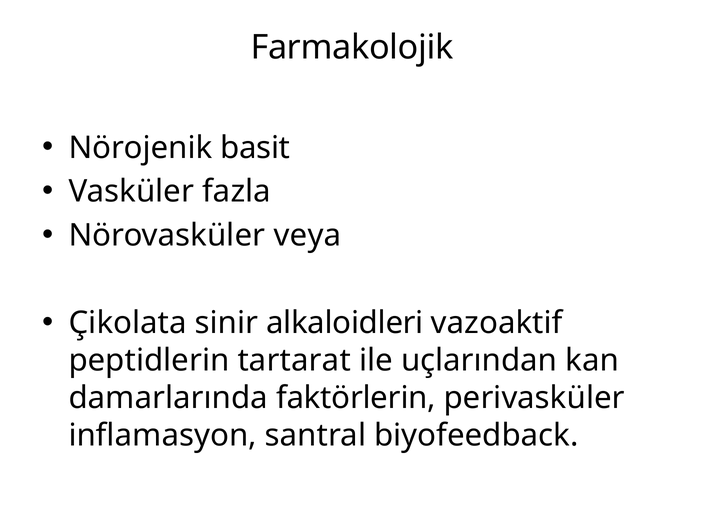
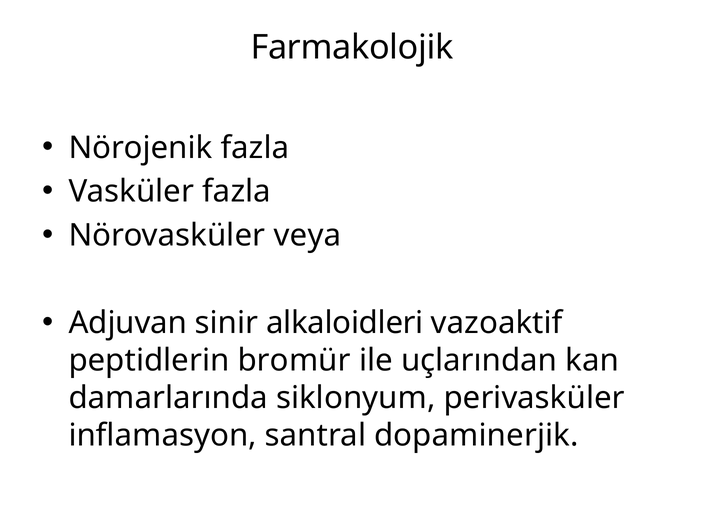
Nörojenik basit: basit -> fazla
Çikolata: Çikolata -> Adjuvan
tartarat: tartarat -> bromür
faktörlerin: faktörlerin -> siklonyum
biyofeedback: biyofeedback -> dopaminerjik
